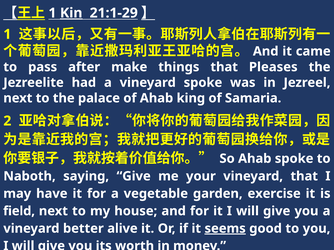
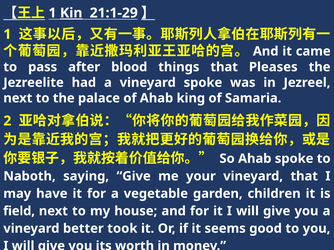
make: make -> blood
exercise: exercise -> children
alive: alive -> took
seems underline: present -> none
